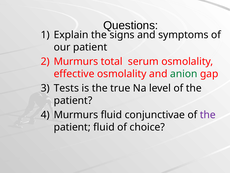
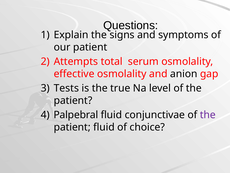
Murmurs at (76, 61): Murmurs -> Attempts
anion colour: green -> black
Murmurs at (76, 115): Murmurs -> Palpebral
